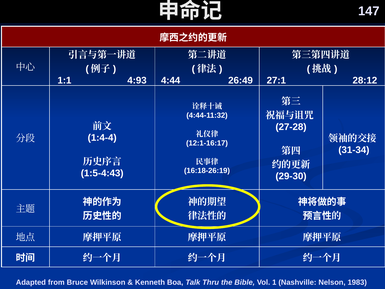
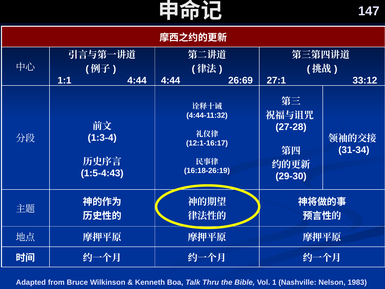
1:1 4:93: 4:93 -> 4:44
26:49: 26:49 -> 26:69
28:12: 28:12 -> 33:12
1:4-4: 1:4-4 -> 1:3-4
